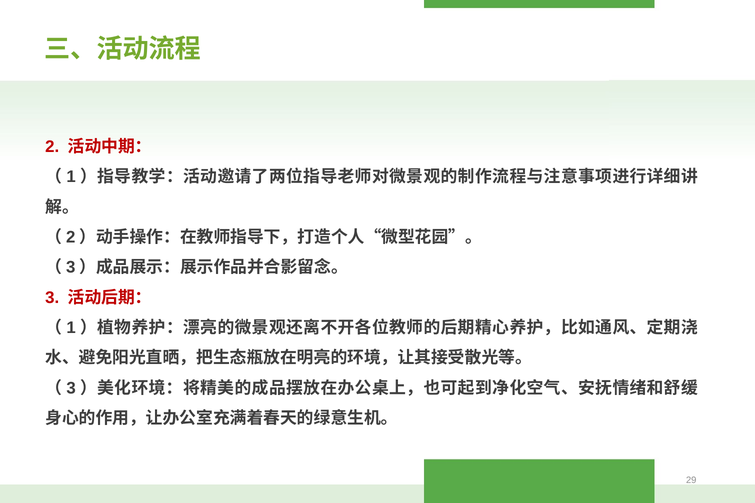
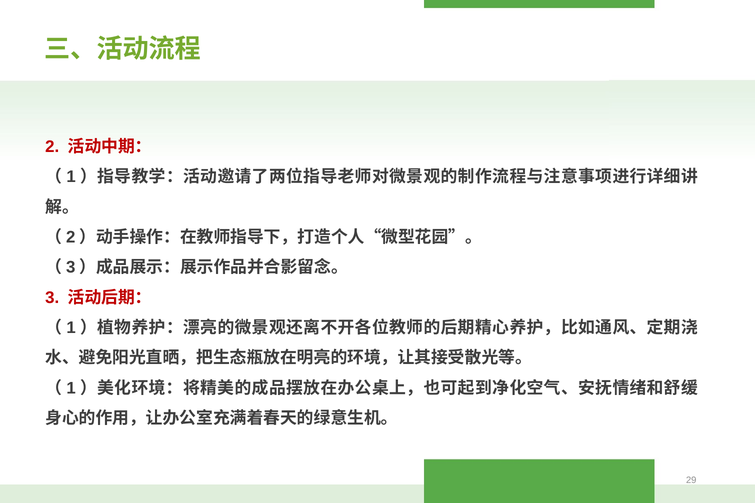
3 at (71, 388): 3 -> 1
